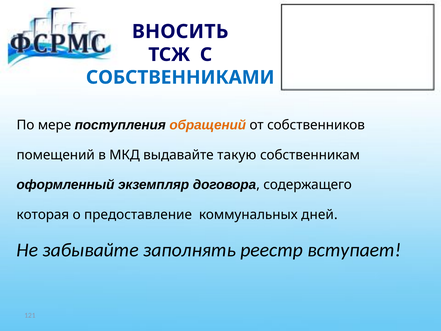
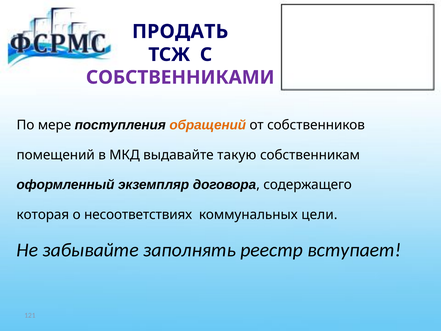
ВНОСИТЬ: ВНОСИТЬ -> ПРОДАТЬ
СОБСТВЕННИКАМИ colour: blue -> purple
предоставление: предоставление -> несоответствиях
дней: дней -> цели
